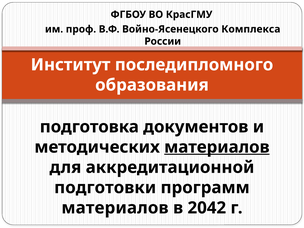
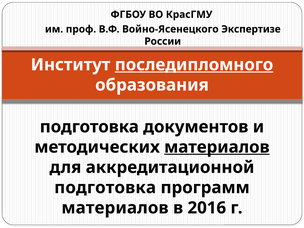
Комплекса: Комплекса -> Экспертизе
последипломного underline: none -> present
подготовки at (105, 188): подготовки -> подготовка
2042: 2042 -> 2016
